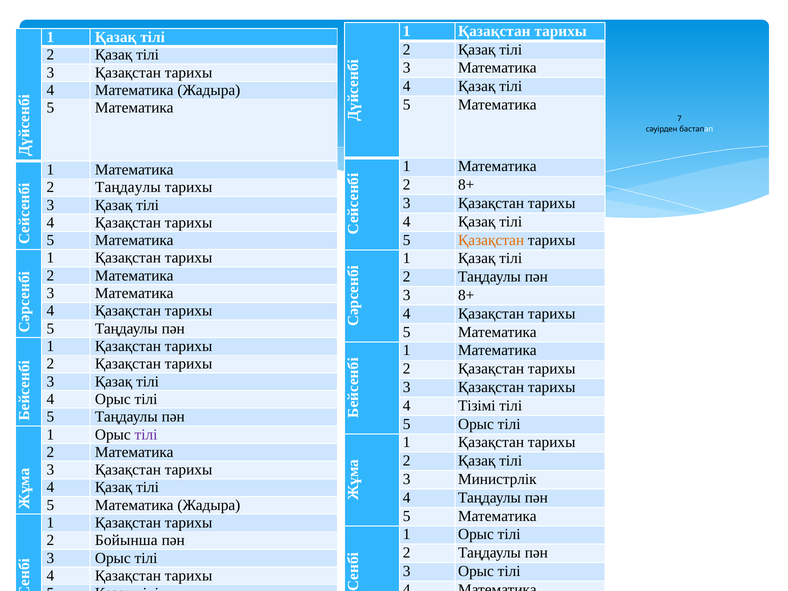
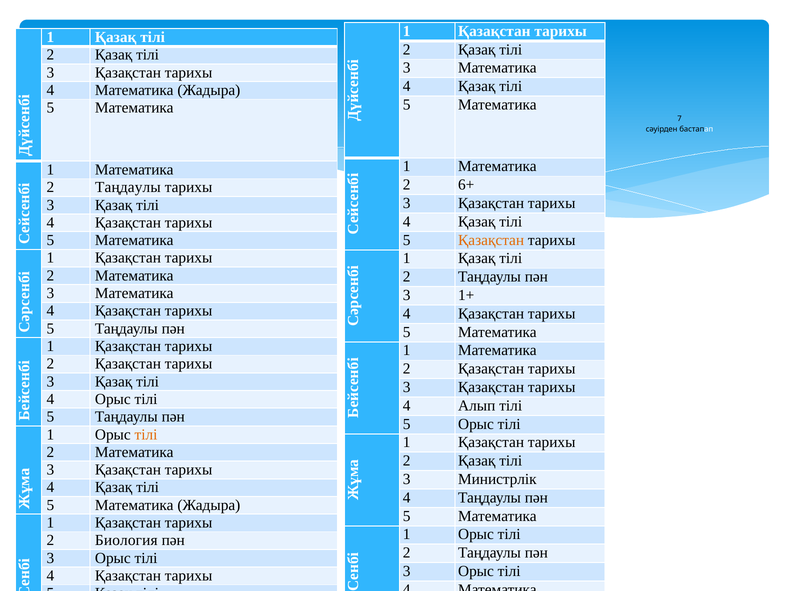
2 8+: 8+ -> 6+
3 8+: 8+ -> 1+
Тізімі: Тізімі -> Алып
тілі at (146, 434) colour: purple -> orange
Бойынша: Бойынша -> Биология
